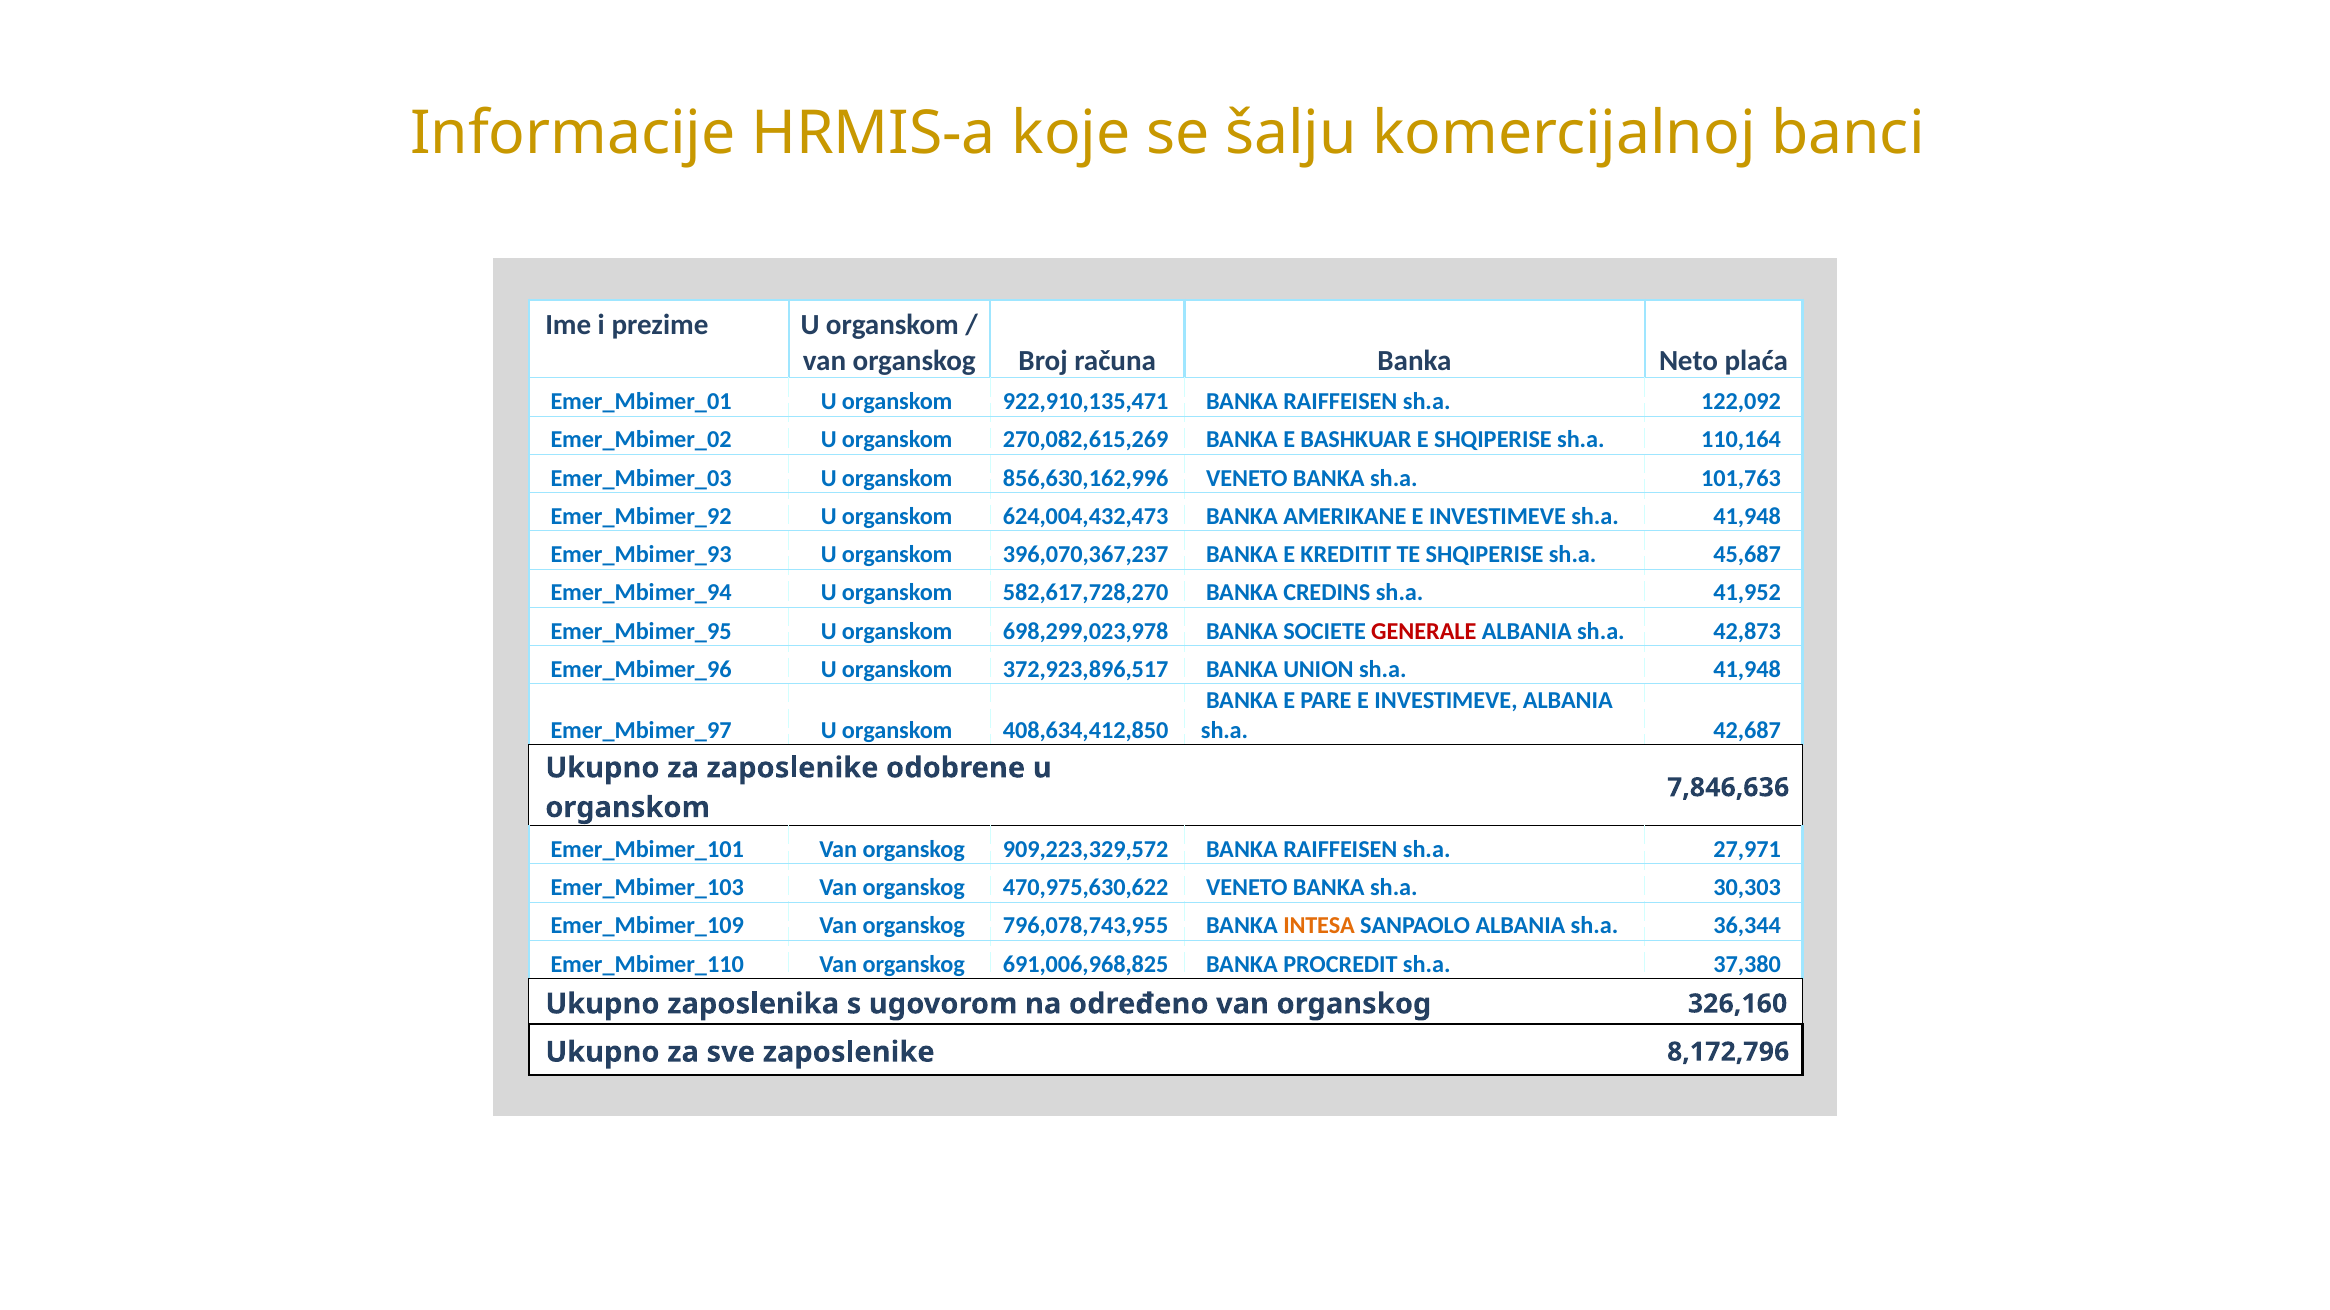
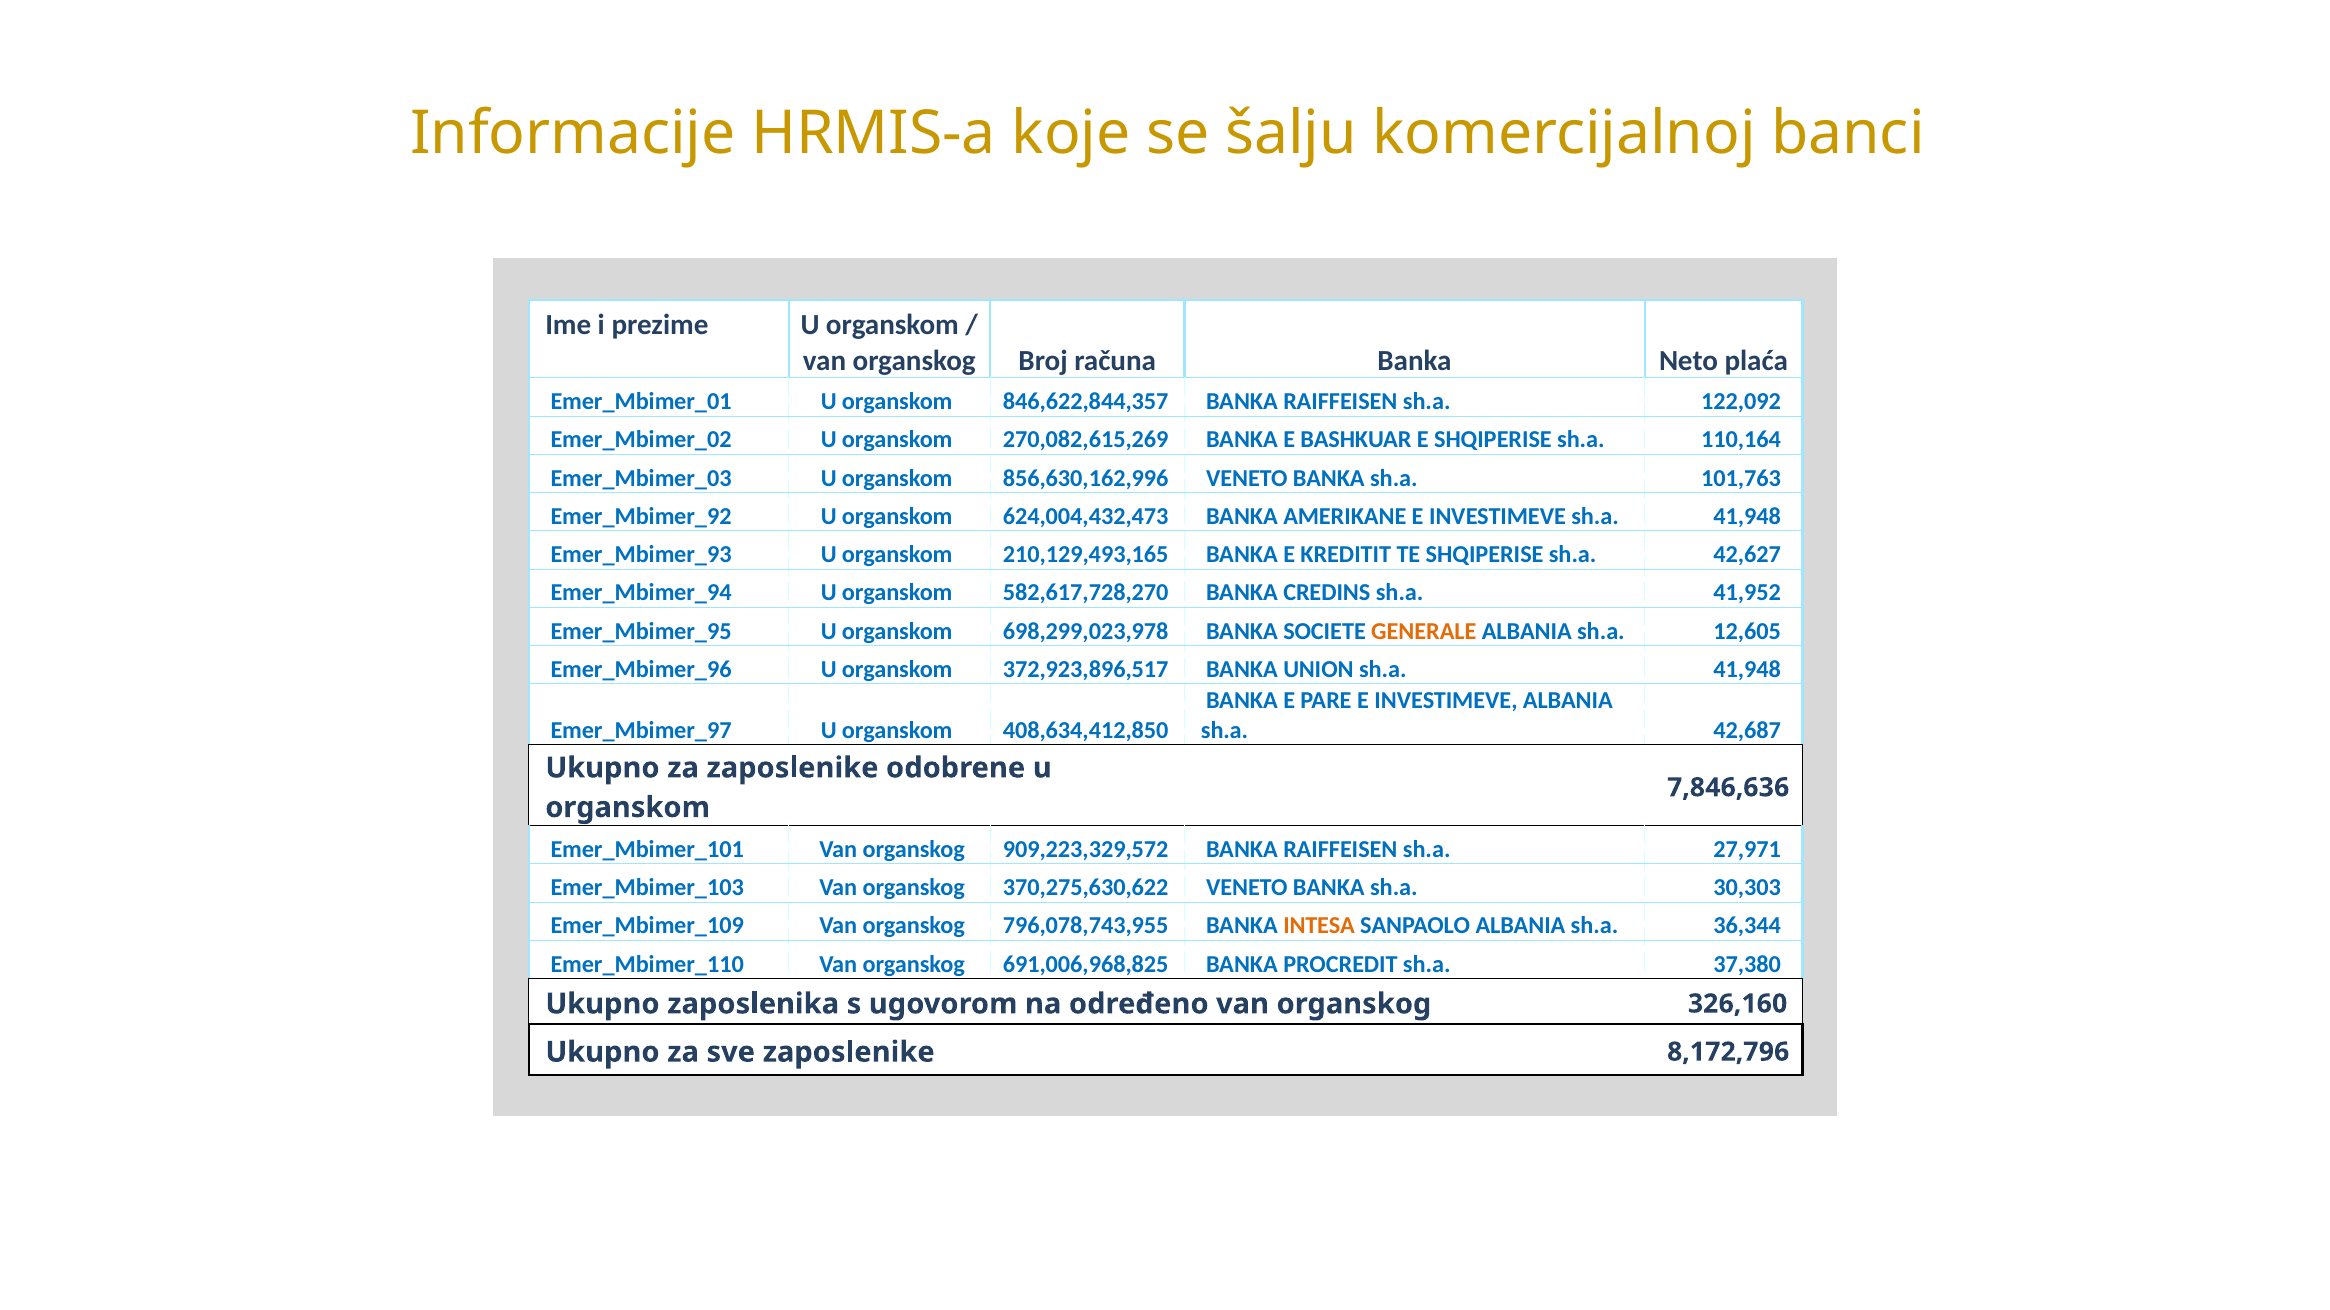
922,910,135,471: 922,910,135,471 -> 846,622,844,357
396,070,367,237: 396,070,367,237 -> 210,129,493,165
45,687: 45,687 -> 42,627
GENERALE colour: red -> orange
42,873: 42,873 -> 12,605
470,975,630,622: 470,975,630,622 -> 370,275,630,622
